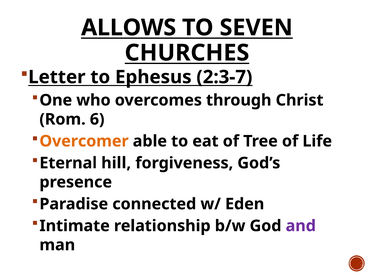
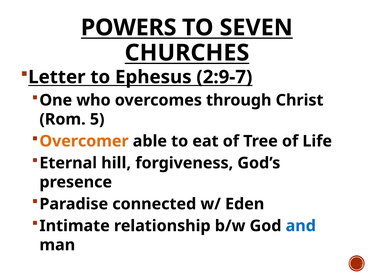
ALLOWS: ALLOWS -> POWERS
2:3-7: 2:3-7 -> 2:9-7
6: 6 -> 5
and colour: purple -> blue
